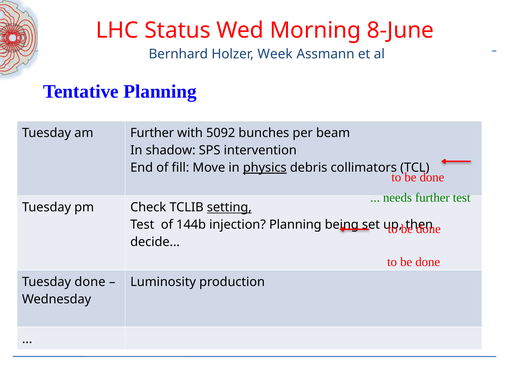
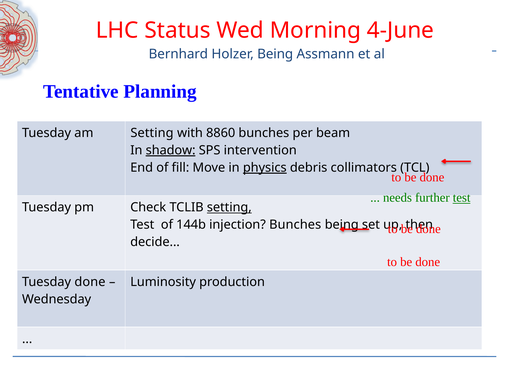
8-June: 8-June -> 4-June
Holzer Week: Week -> Being
am Further: Further -> Setting
5092: 5092 -> 8860
shadow underline: none -> present
test at (462, 198) underline: none -> present
injection Planning: Planning -> Bunches
